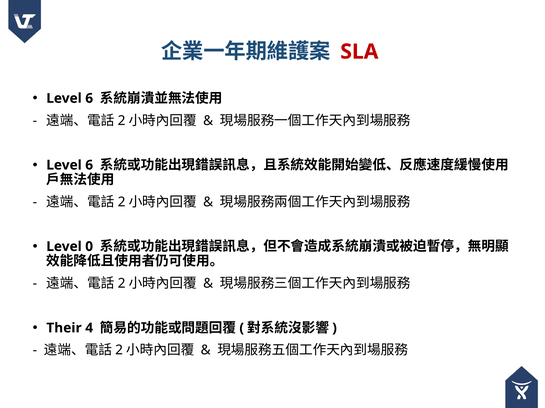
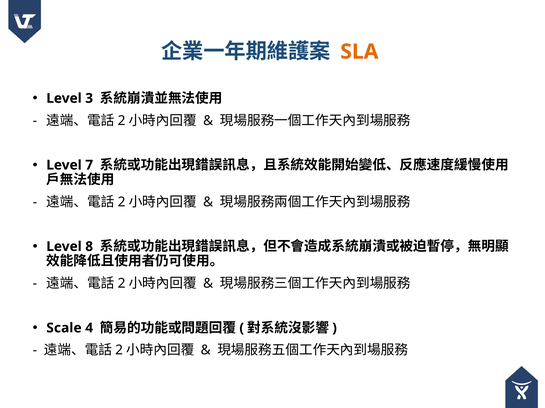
SLA colour: red -> orange
6 at (89, 98): 6 -> 3
6 at (89, 165): 6 -> 7
0: 0 -> 8
Their: Their -> Scale
